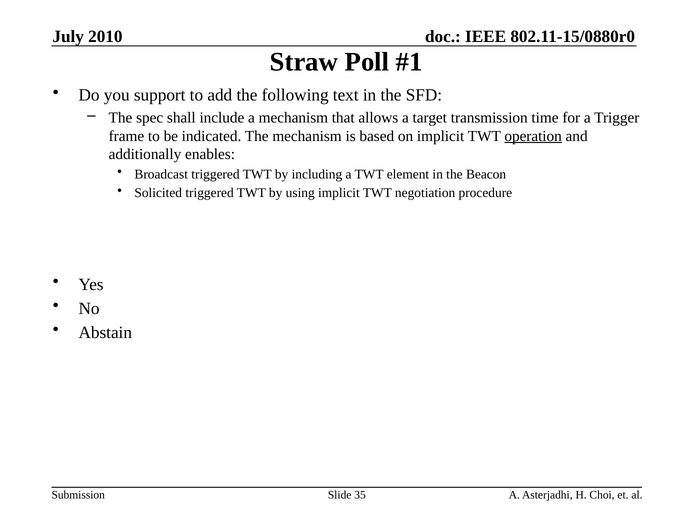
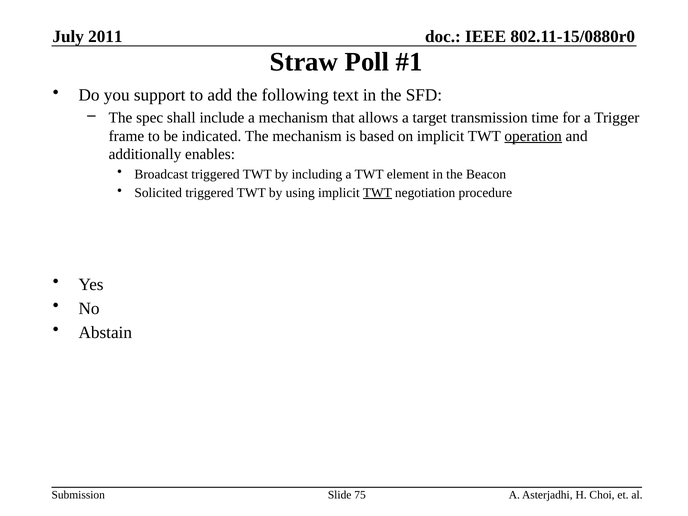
2010: 2010 -> 2011
TWT at (377, 193) underline: none -> present
35: 35 -> 75
